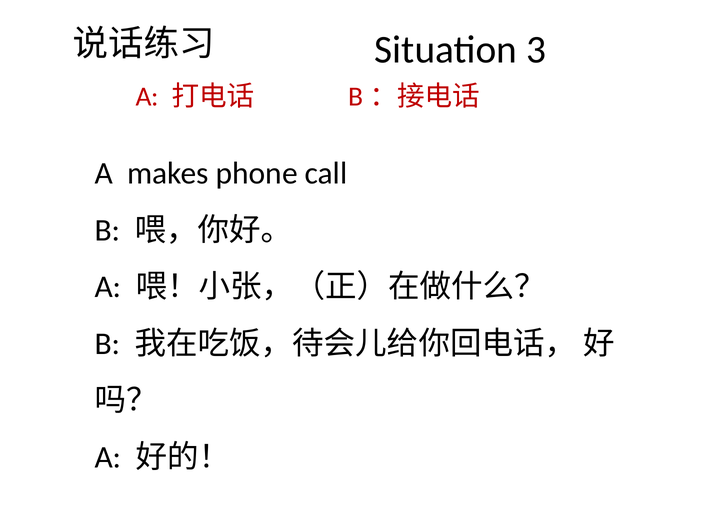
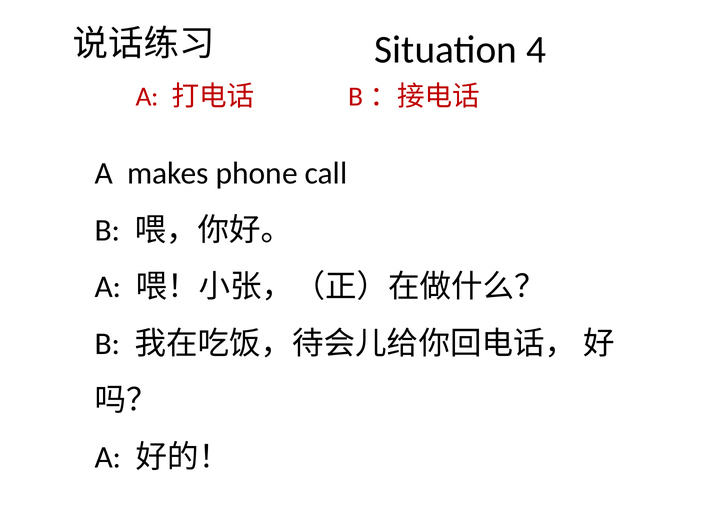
3: 3 -> 4
